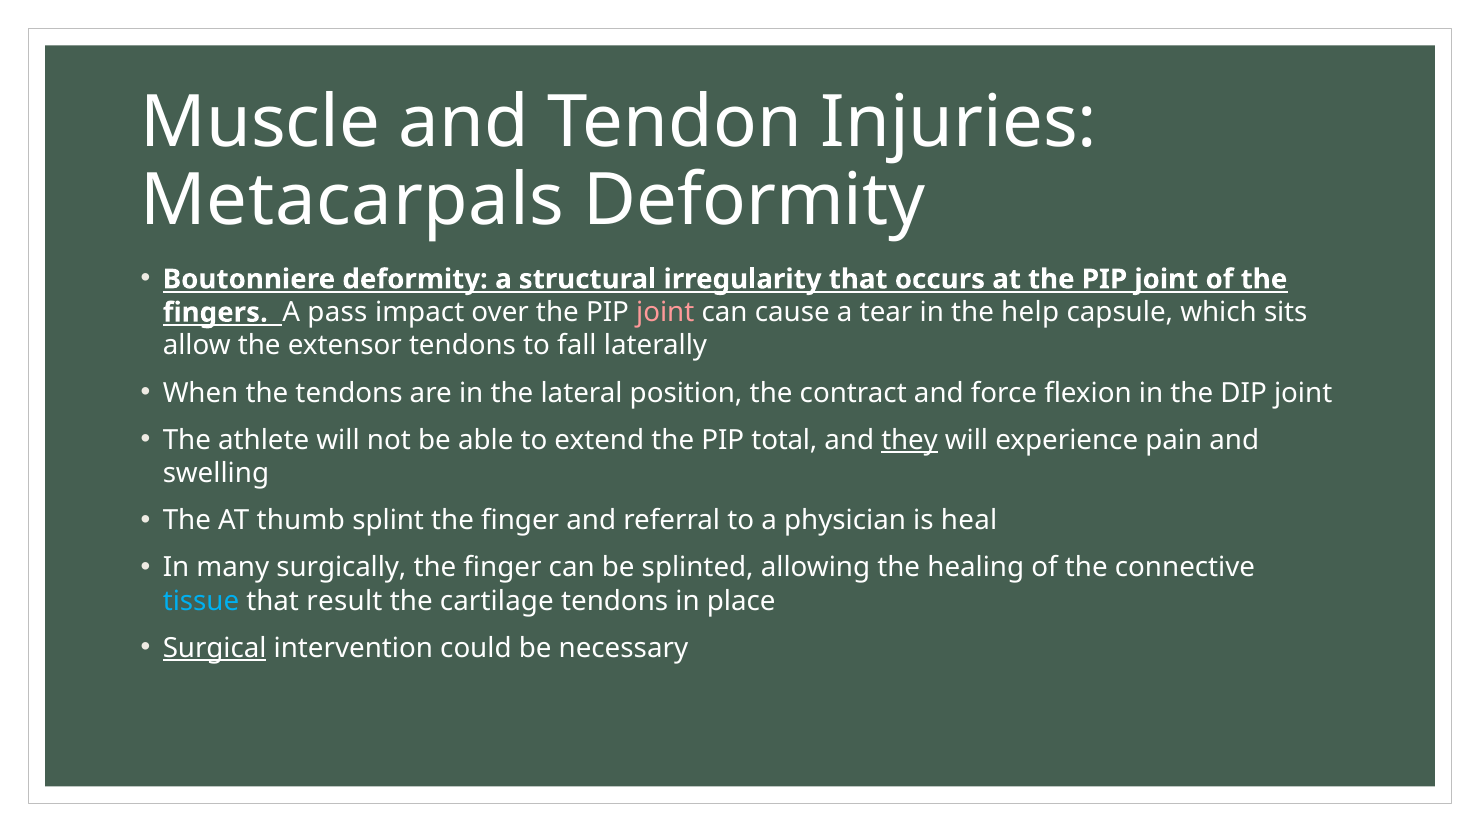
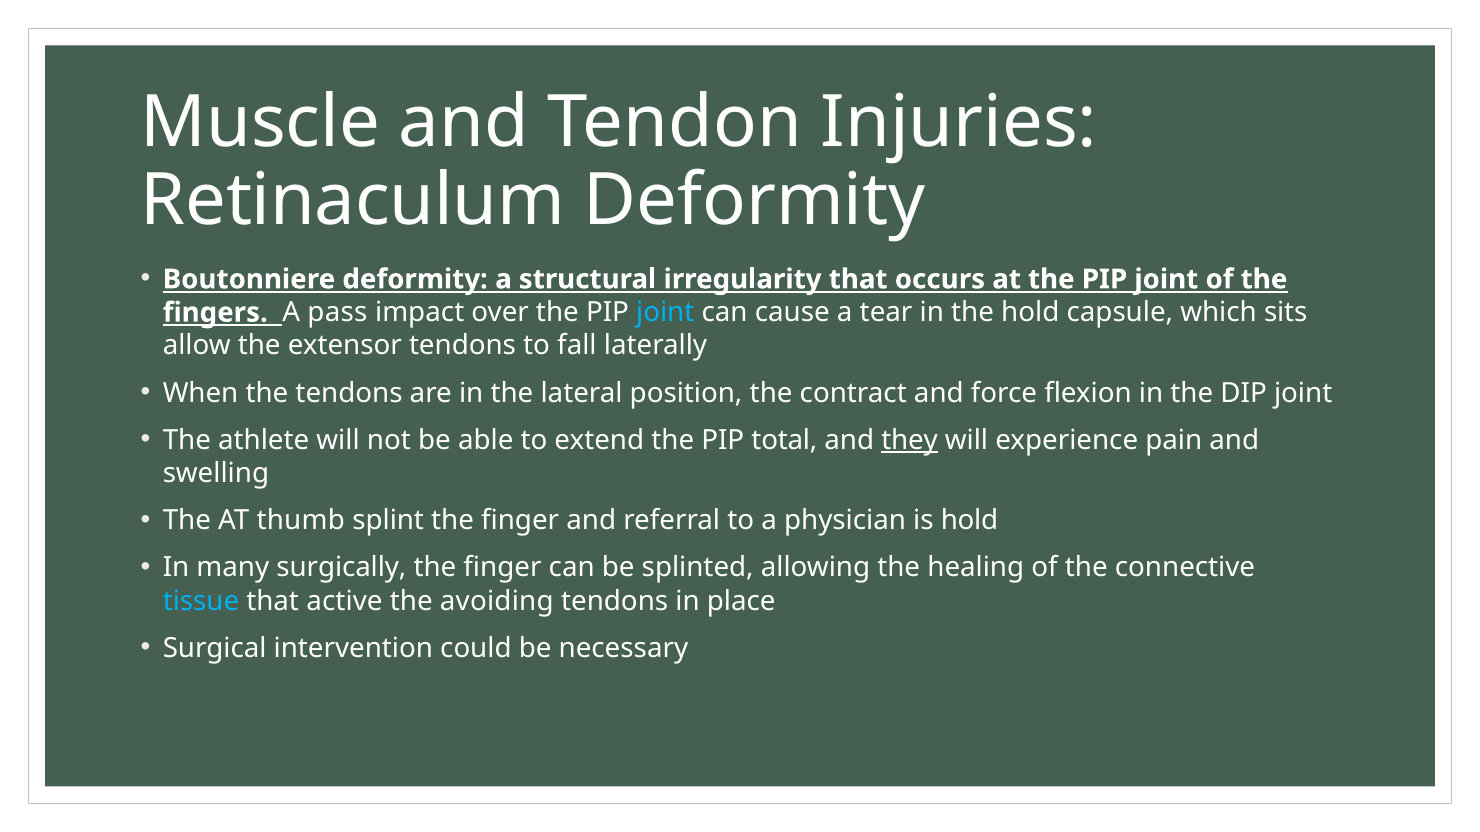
Metacarpals: Metacarpals -> Retinaculum
joint at (665, 313) colour: pink -> light blue
the help: help -> hold
is heal: heal -> hold
result: result -> active
cartilage: cartilage -> avoiding
Surgical underline: present -> none
